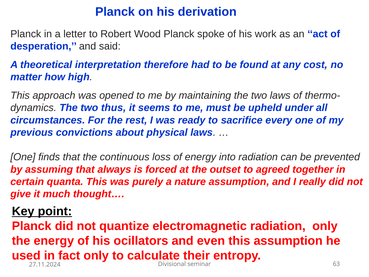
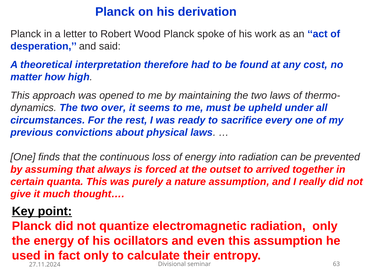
thus: thus -> over
agreed: agreed -> arrived
